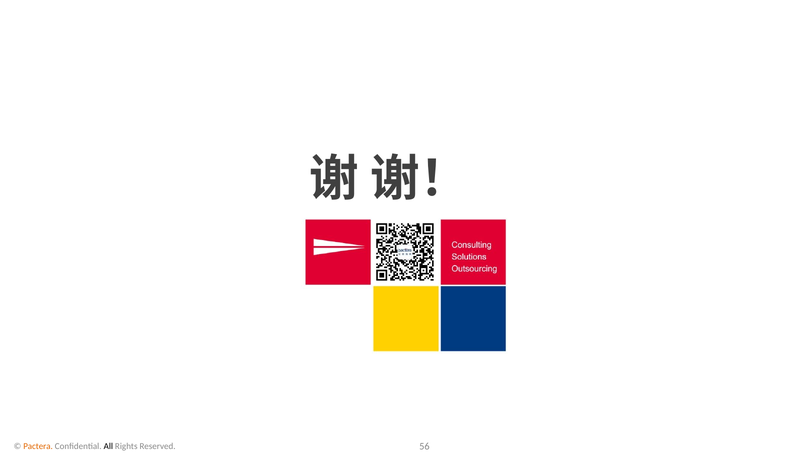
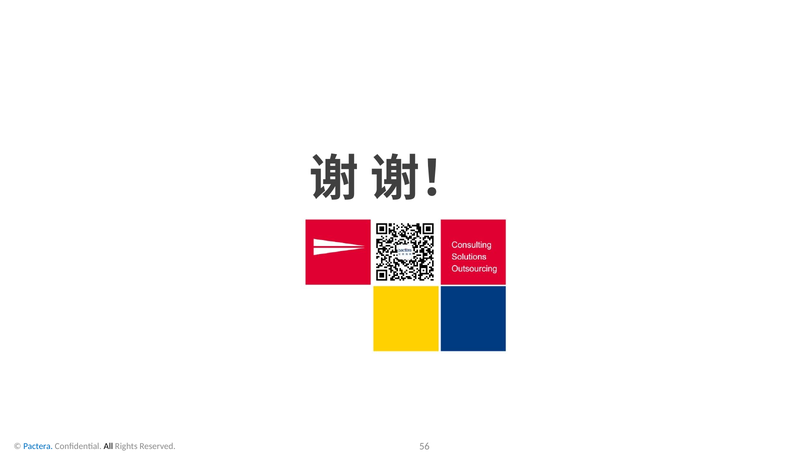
Pactera colour: orange -> blue
